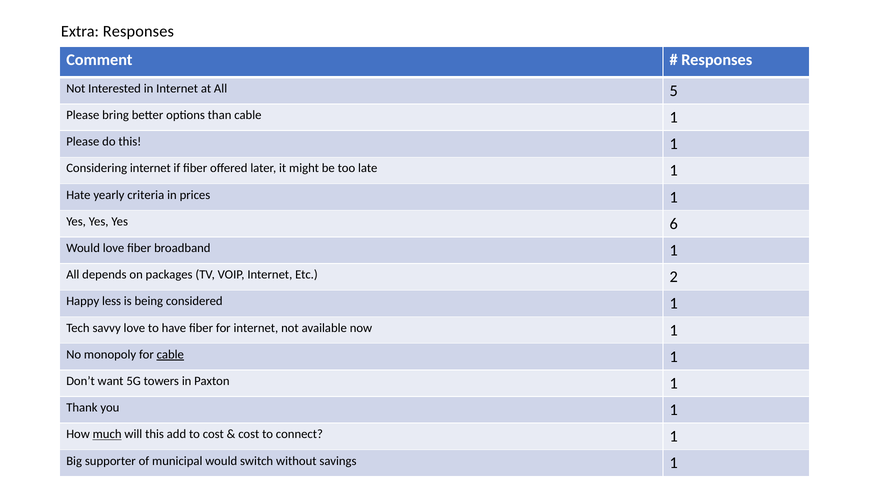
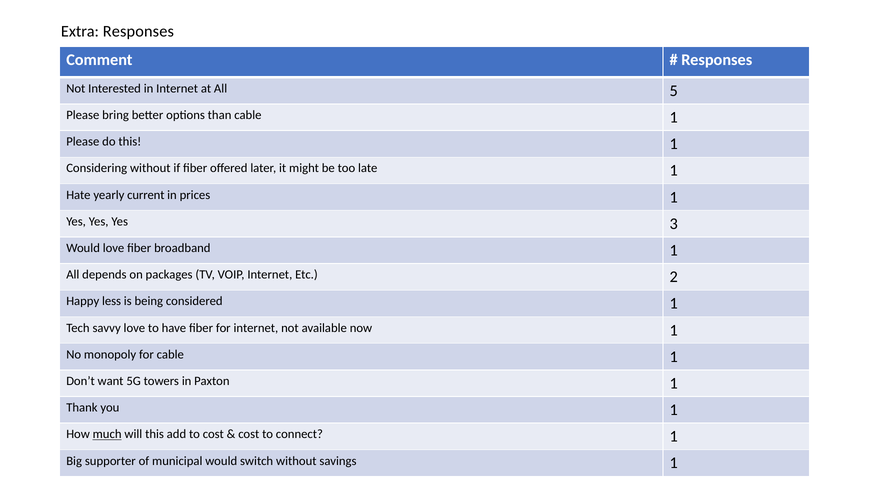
Considering internet: internet -> without
criteria: criteria -> current
6: 6 -> 3
cable at (170, 354) underline: present -> none
